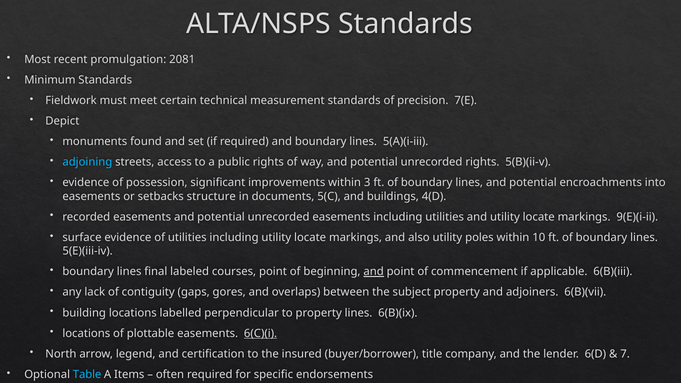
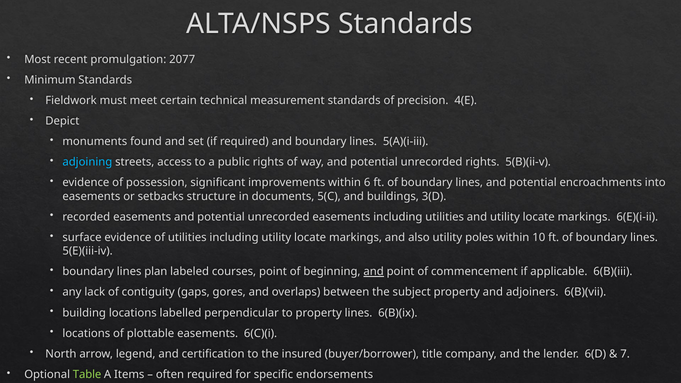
2081: 2081 -> 2077
7(E: 7(E -> 4(E
3: 3 -> 6
4(D: 4(D -> 3(D
9(E)(i-ii: 9(E)(i-ii -> 6(E)(i-ii
final: final -> plan
6(C)(i underline: present -> none
Table colour: light blue -> light green
